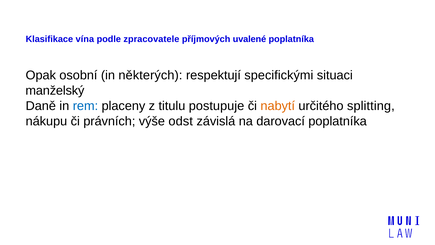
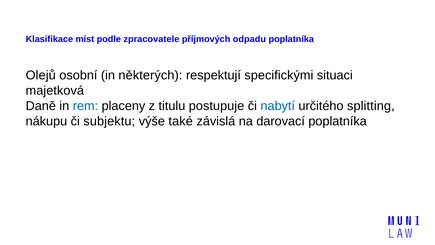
vína: vína -> míst
uvalené: uvalené -> odpadu
Opak: Opak -> Olejů
manželský: manželský -> majetková
nabytí colour: orange -> blue
právních: právních -> subjektu
odst: odst -> také
